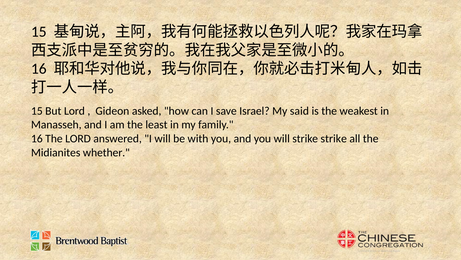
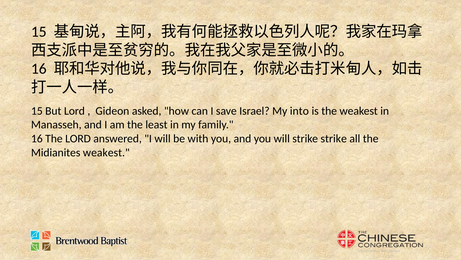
said: said -> into
Midianites whether: whether -> weakest
